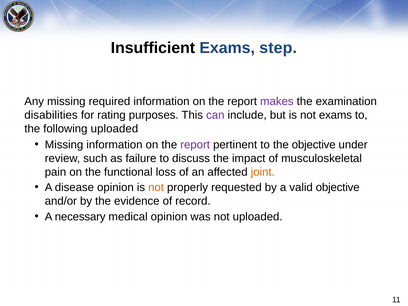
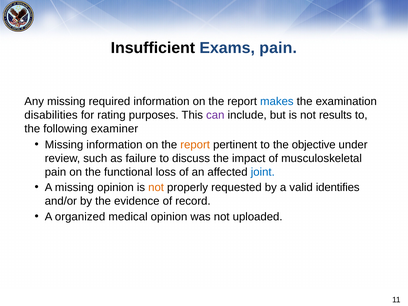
Exams step: step -> pain
makes colour: purple -> blue
not exams: exams -> results
following uploaded: uploaded -> examiner
report at (195, 145) colour: purple -> orange
joint colour: orange -> blue
A disease: disease -> missing
valid objective: objective -> identifies
necessary: necessary -> organized
